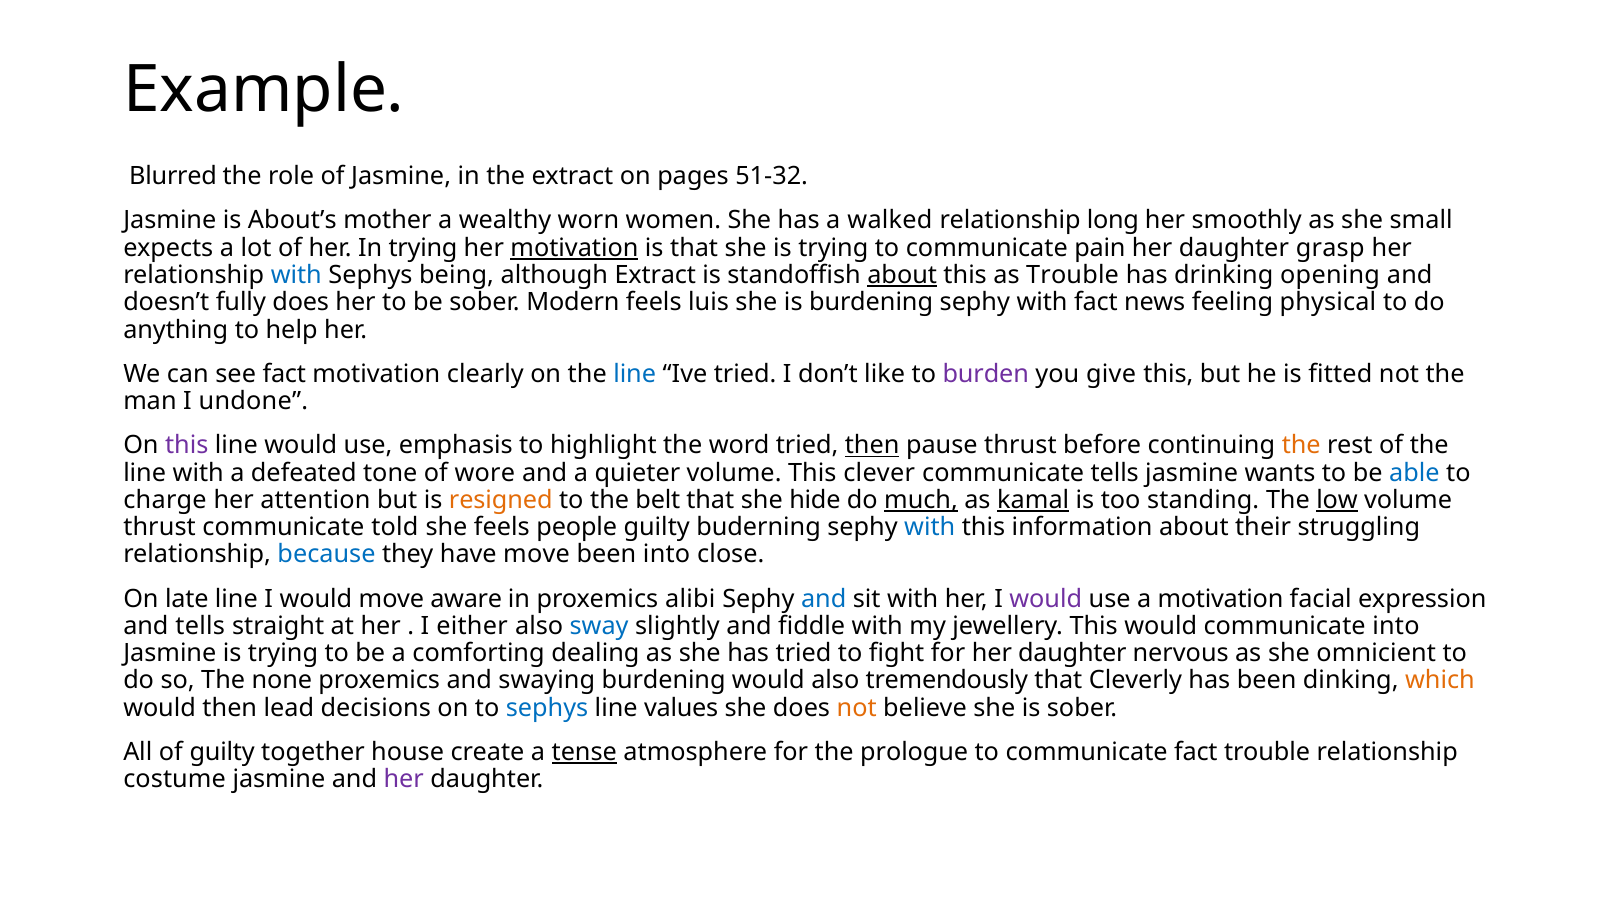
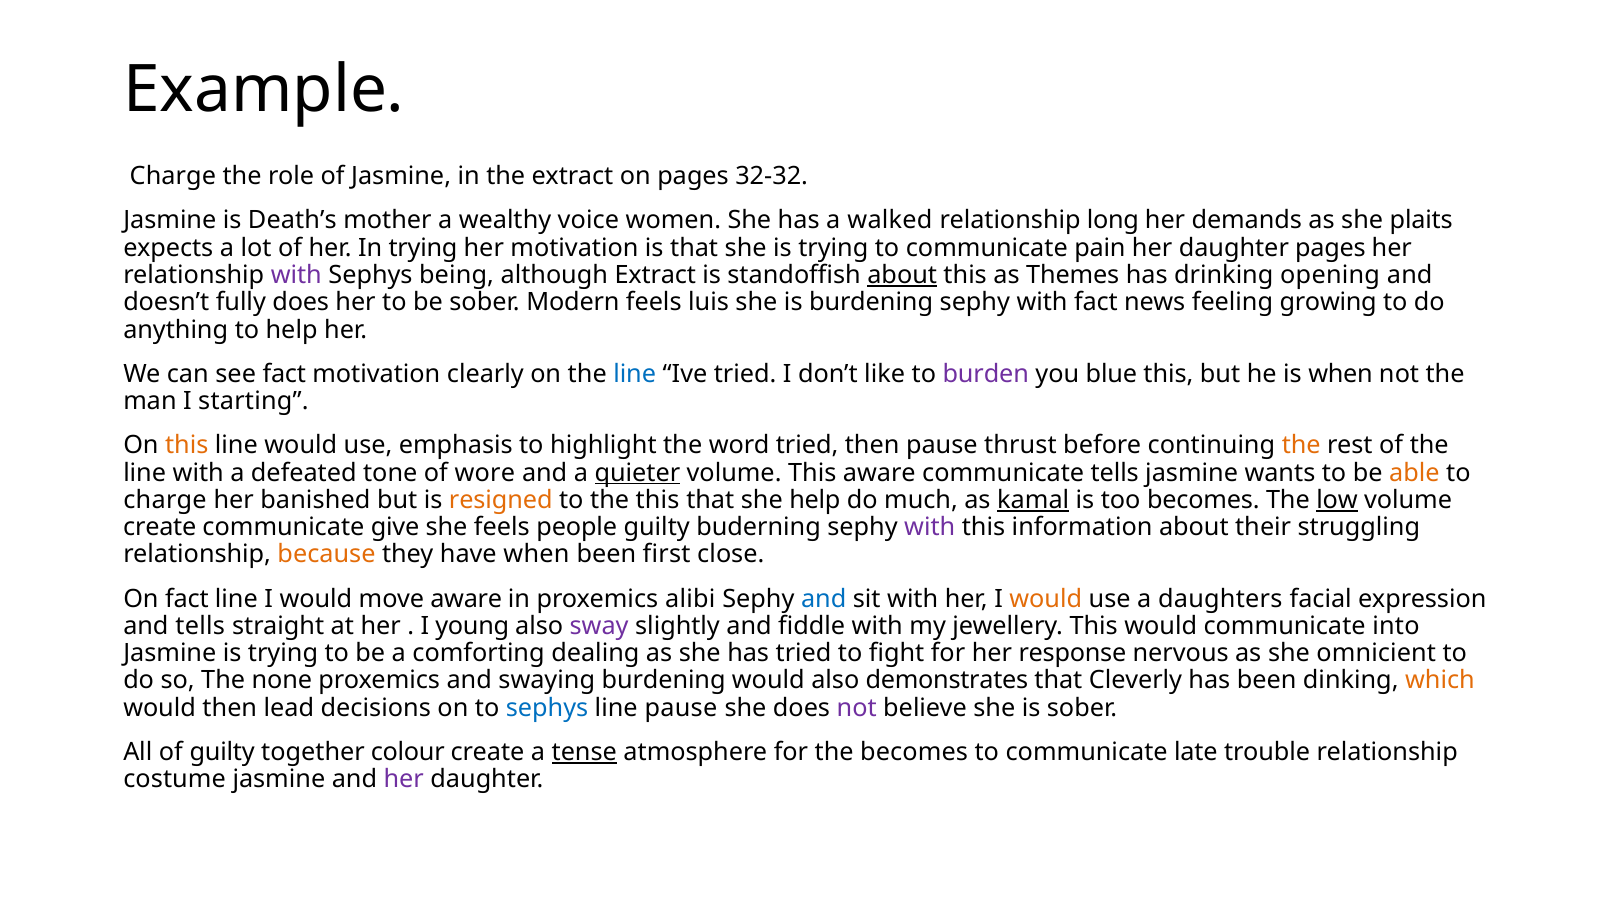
Blurred at (173, 177): Blurred -> Charge
51-32: 51-32 -> 32-32
About’s: About’s -> Death’s
worn: worn -> voice
smoothly: smoothly -> demands
small: small -> plaits
motivation at (574, 248) underline: present -> none
daughter grasp: grasp -> pages
with at (296, 275) colour: blue -> purple
as Trouble: Trouble -> Themes
physical: physical -> growing
give: give -> blue
is fitted: fitted -> when
undone: undone -> starting
this at (187, 446) colour: purple -> orange
then at (872, 446) underline: present -> none
quieter underline: none -> present
This clever: clever -> aware
able colour: blue -> orange
attention: attention -> banished
the belt: belt -> this
she hide: hide -> help
much underline: present -> none
too standing: standing -> becomes
thrust at (160, 528): thrust -> create
told: told -> give
with at (930, 528) colour: blue -> purple
because colour: blue -> orange
have move: move -> when
been into: into -> first
On late: late -> fact
would at (1046, 599) colour: purple -> orange
a motivation: motivation -> daughters
either: either -> young
sway colour: blue -> purple
for her daughter: daughter -> response
tremendously: tremendously -> demonstrates
line values: values -> pause
not at (857, 708) colour: orange -> purple
house: house -> colour
the prologue: prologue -> becomes
communicate fact: fact -> late
